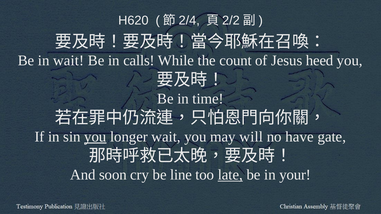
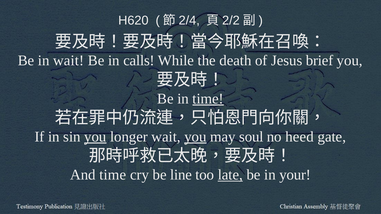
count: count -> death
heed: heed -> brief
time at (208, 99) underline: none -> present
you at (195, 137) underline: none -> present
will: will -> soul
have: have -> heed
And soon: soon -> time
